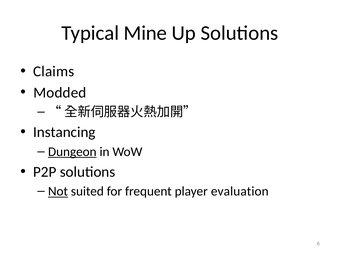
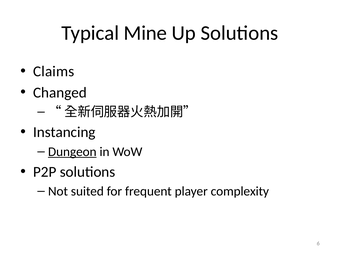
Modded: Modded -> Changed
Not underline: present -> none
evaluation: evaluation -> complexity
